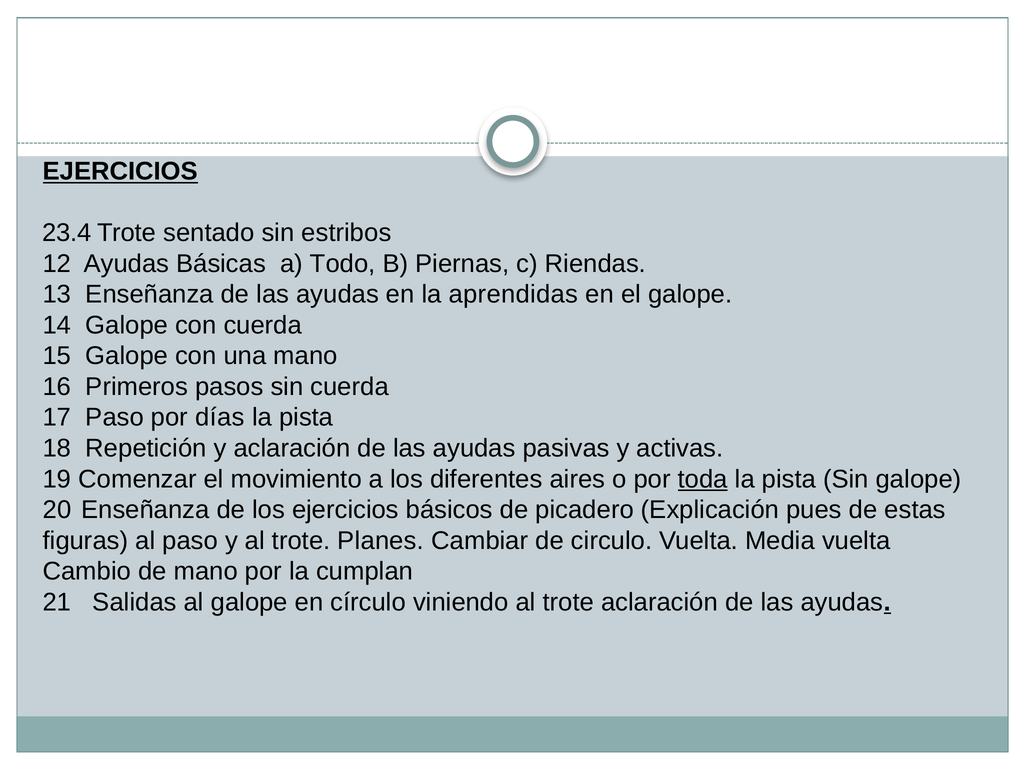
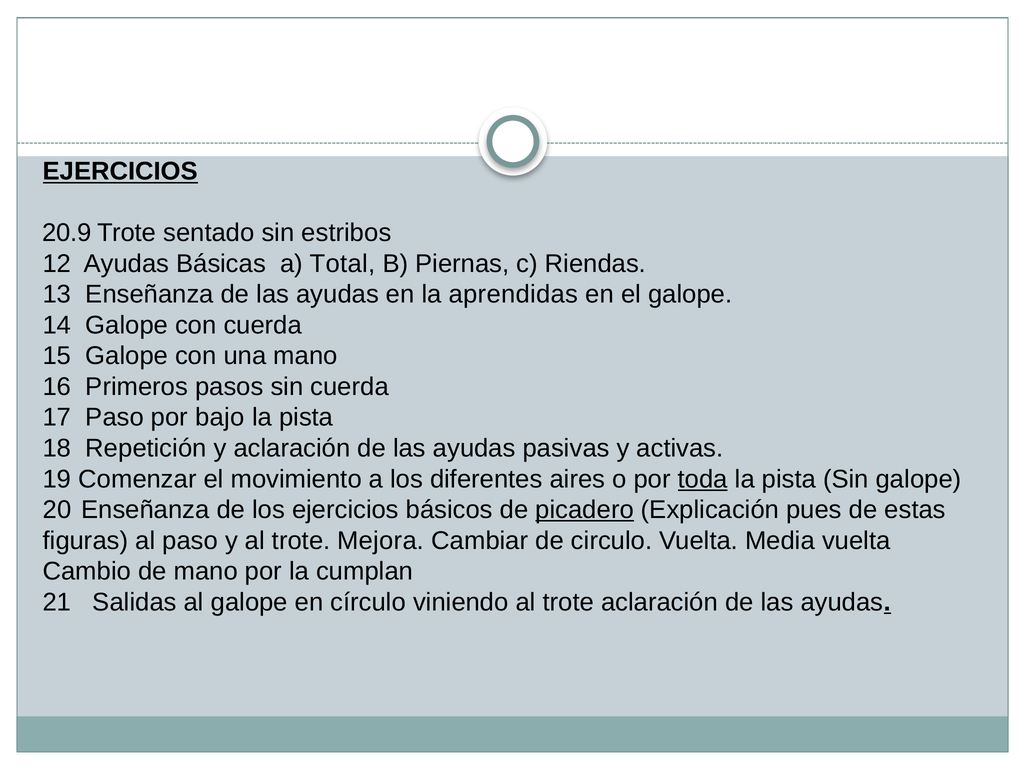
23.4: 23.4 -> 20.9
Todo: Todo -> Total
días: días -> bajo
picadero underline: none -> present
Planes: Planes -> Mejora
